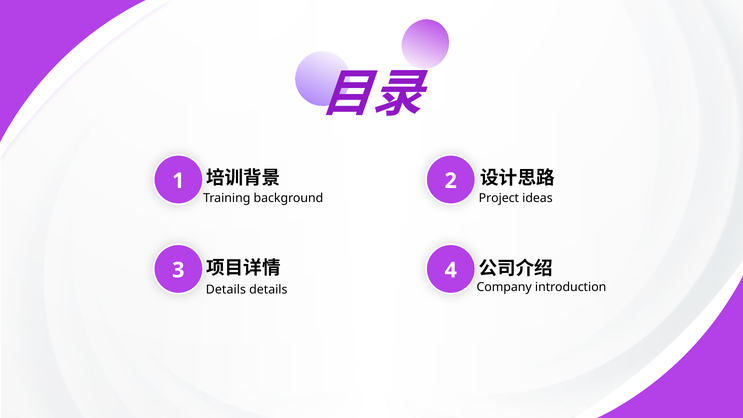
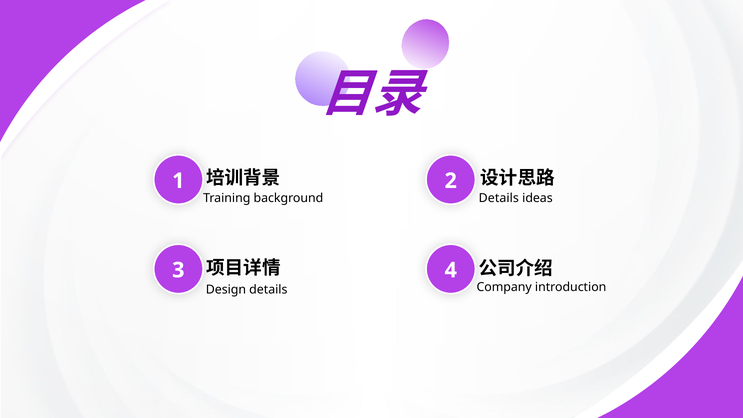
Project at (499, 198): Project -> Details
Details at (226, 290): Details -> Design
